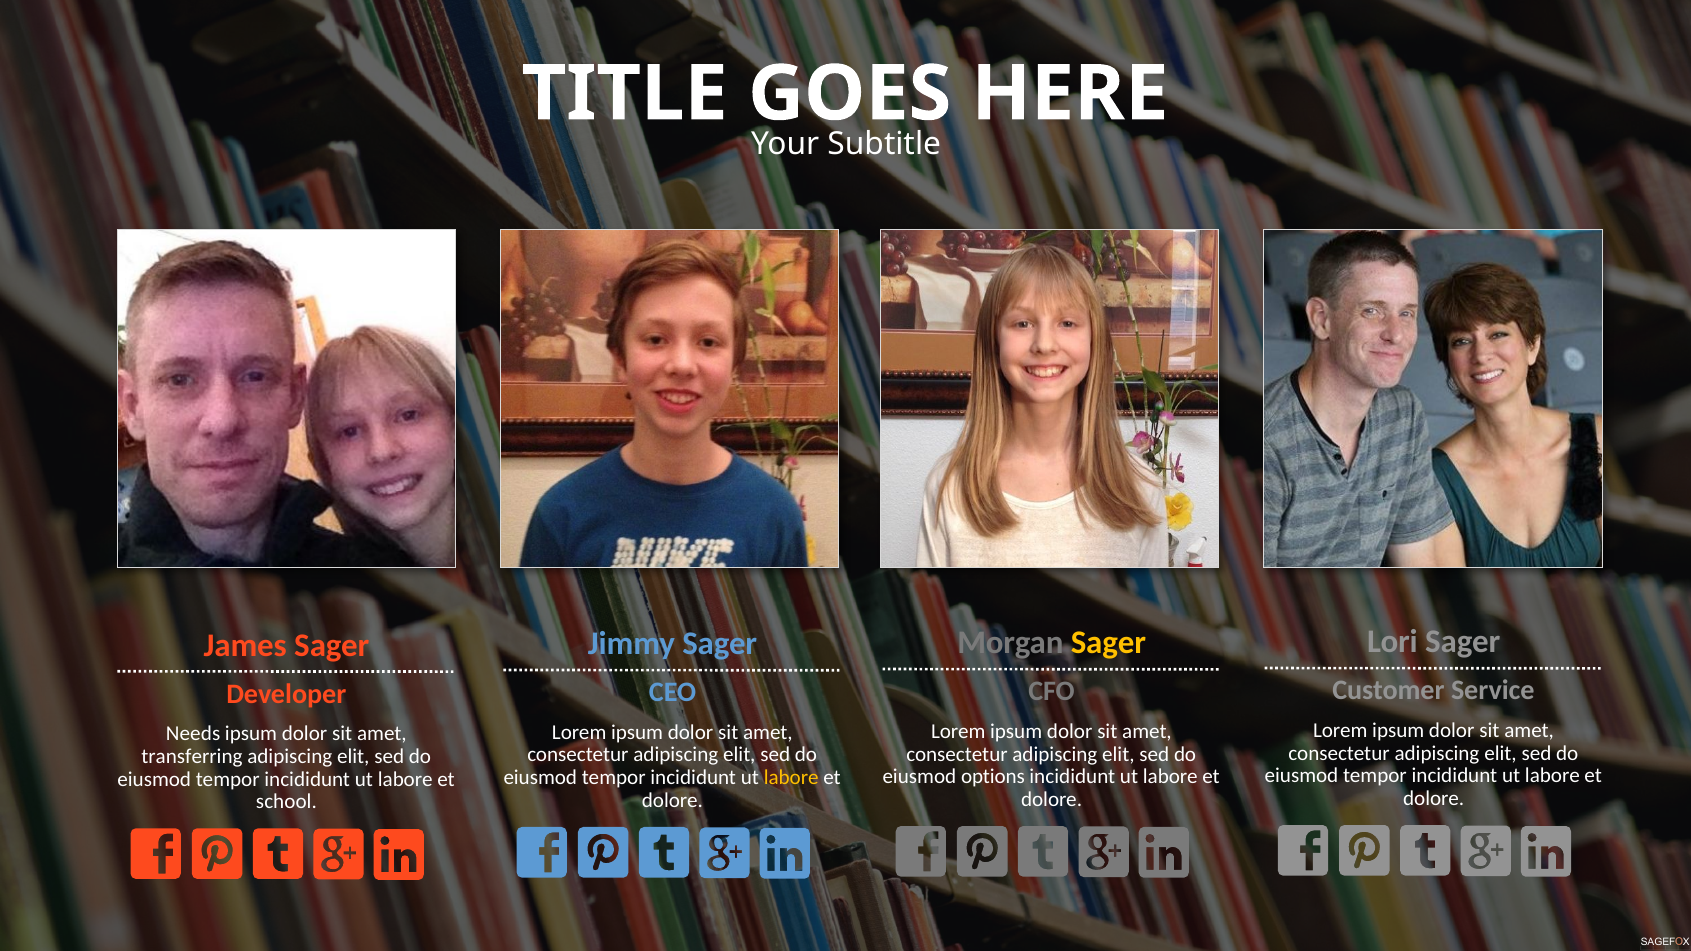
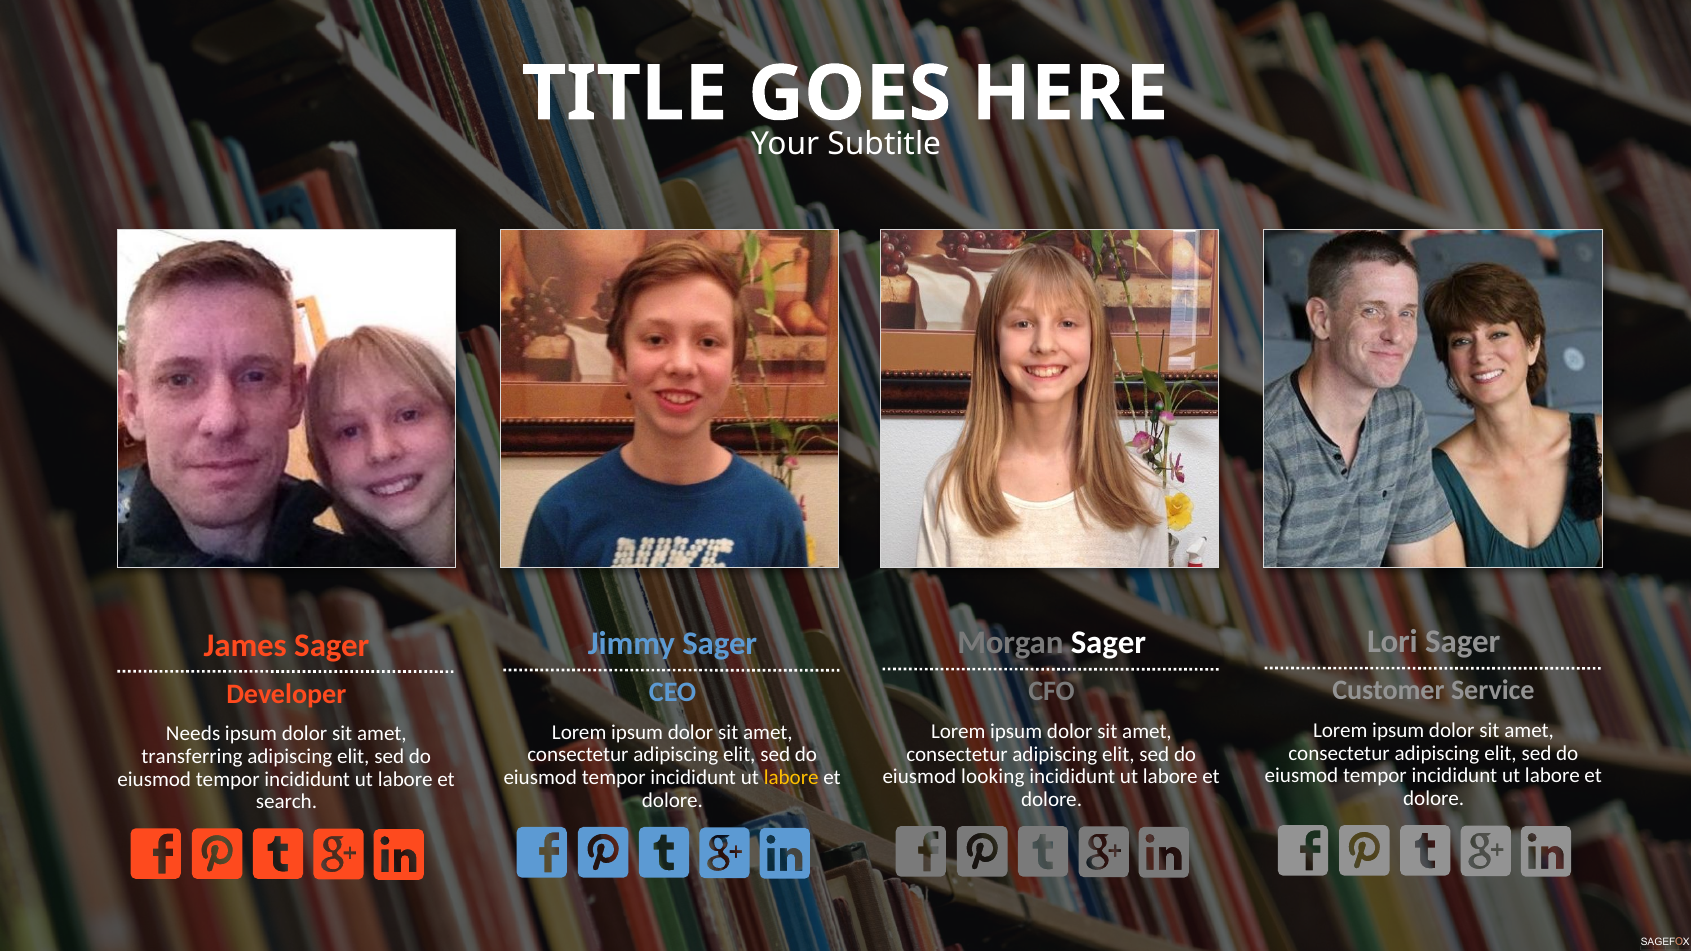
Sager at (1108, 643) colour: yellow -> white
options: options -> looking
school: school -> search
